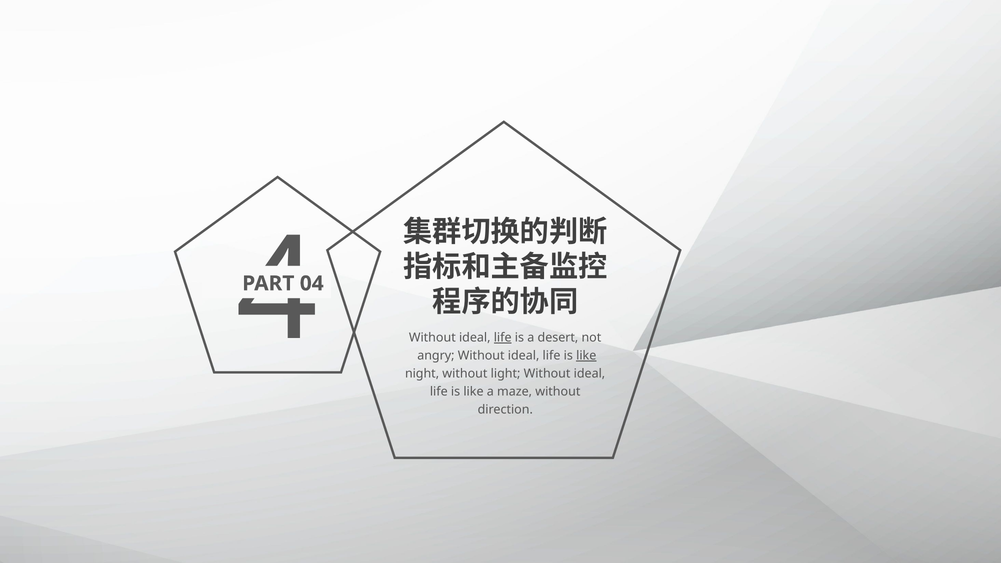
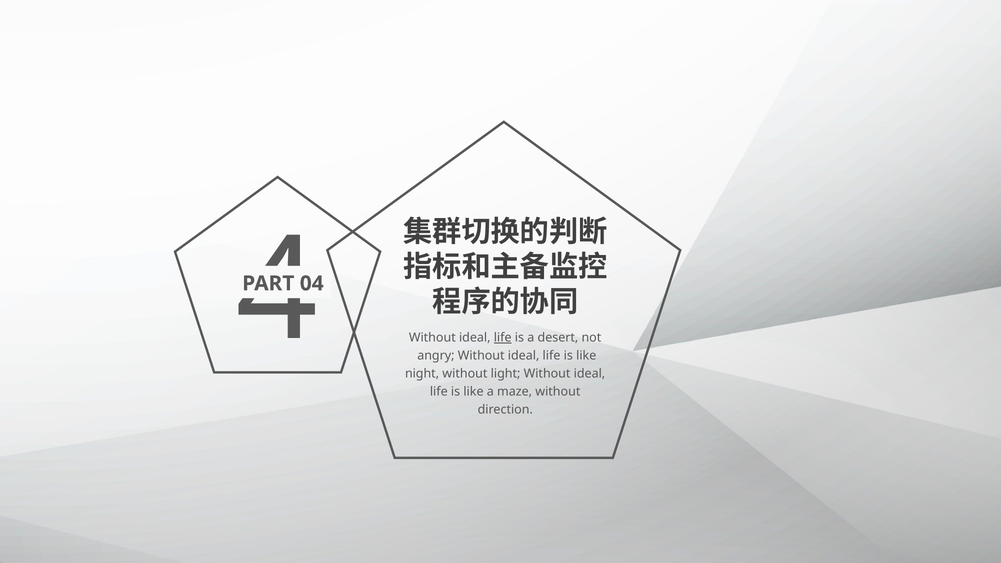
like at (586, 356) underline: present -> none
